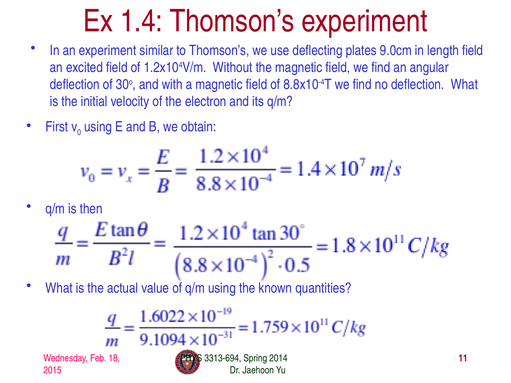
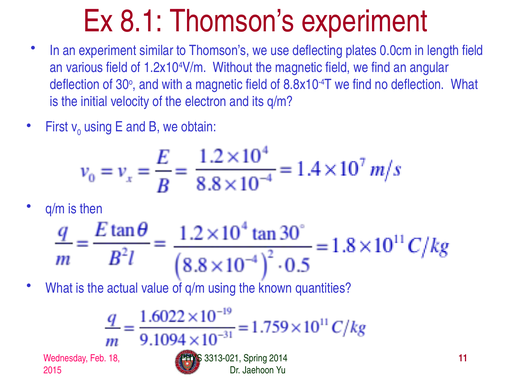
1.4: 1.4 -> 8.1
9.0cm: 9.0cm -> 0.0cm
excited: excited -> various
3313-694: 3313-694 -> 3313-021
